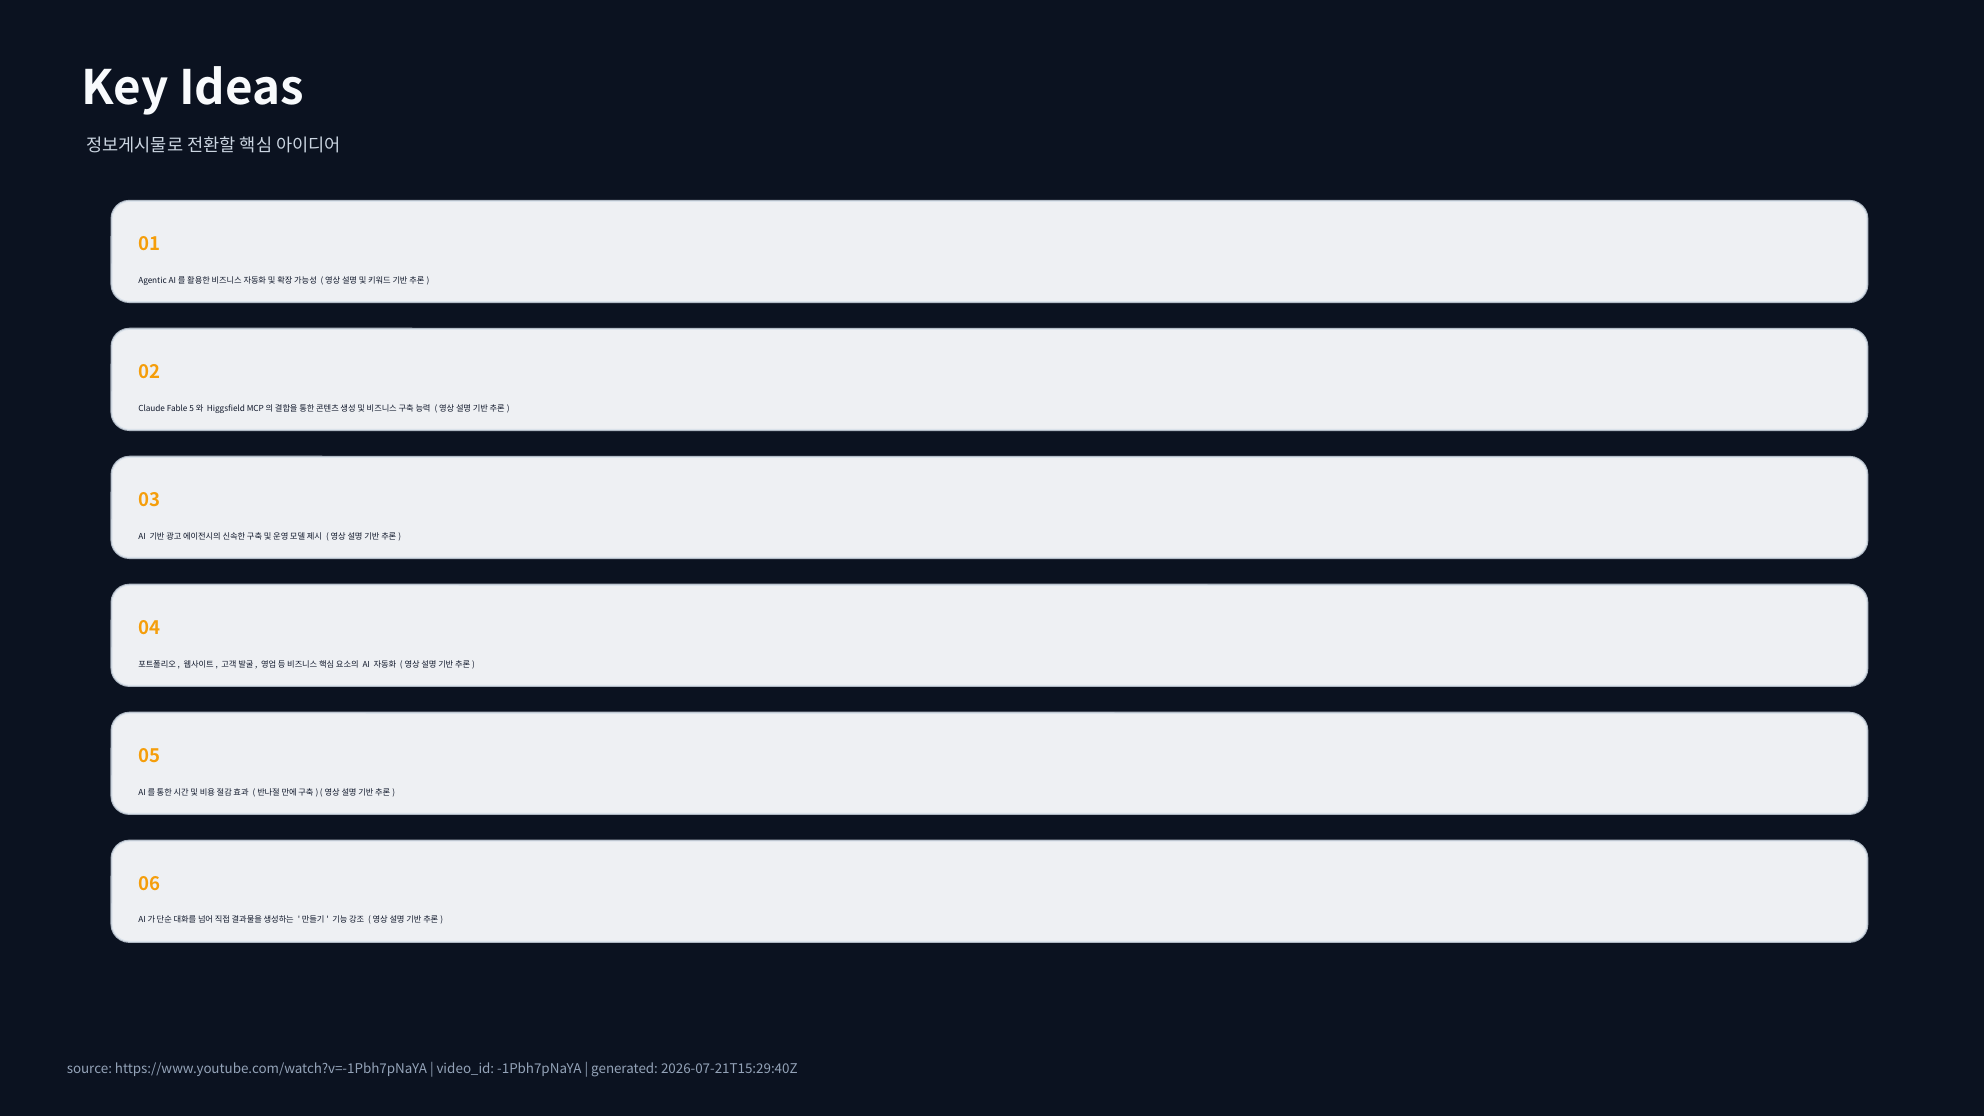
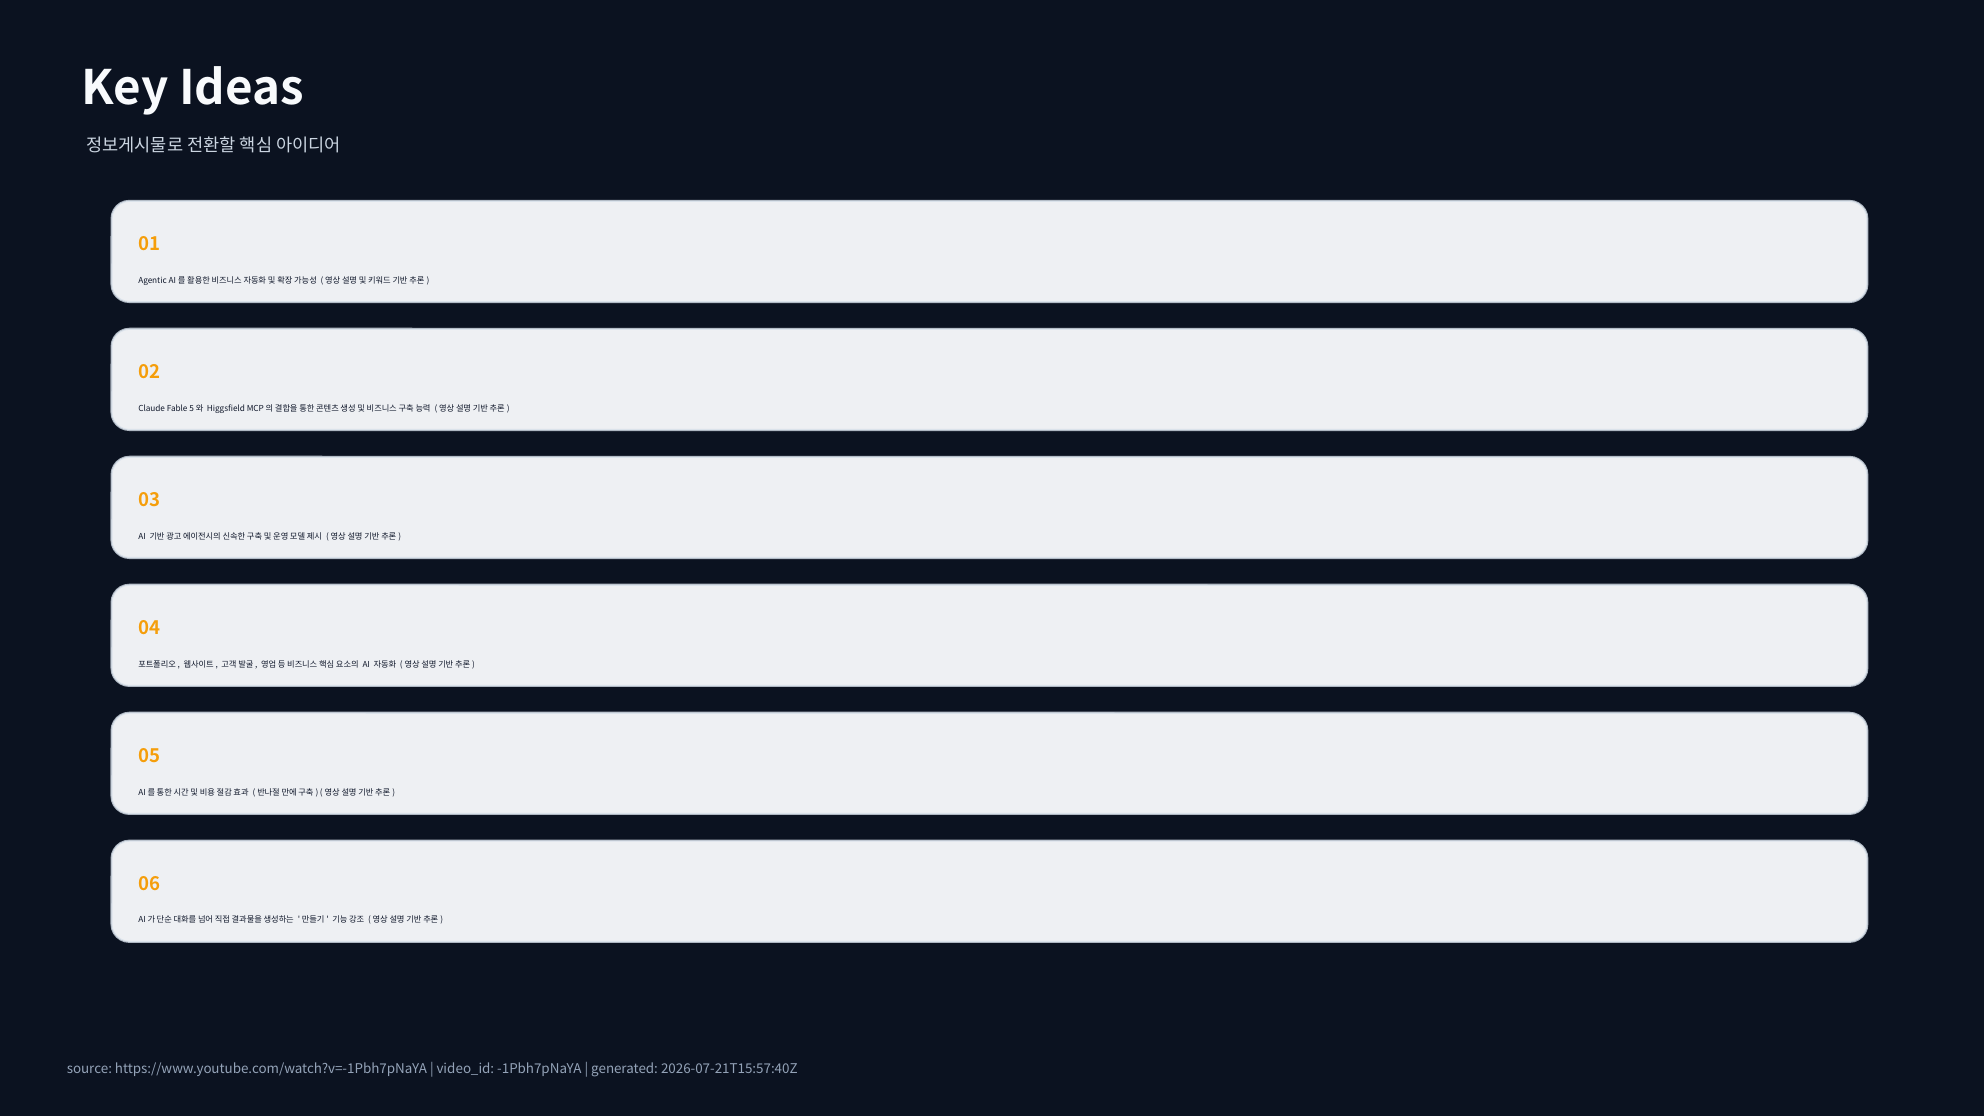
2026-07-21T15:29:40Z: 2026-07-21T15:29:40Z -> 2026-07-21T15:57:40Z
